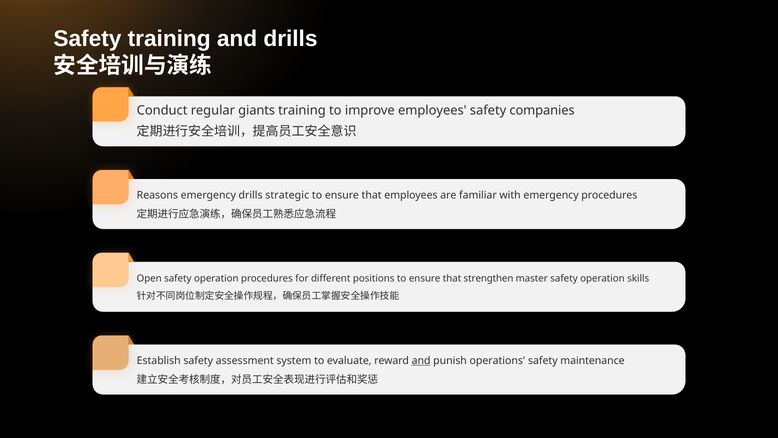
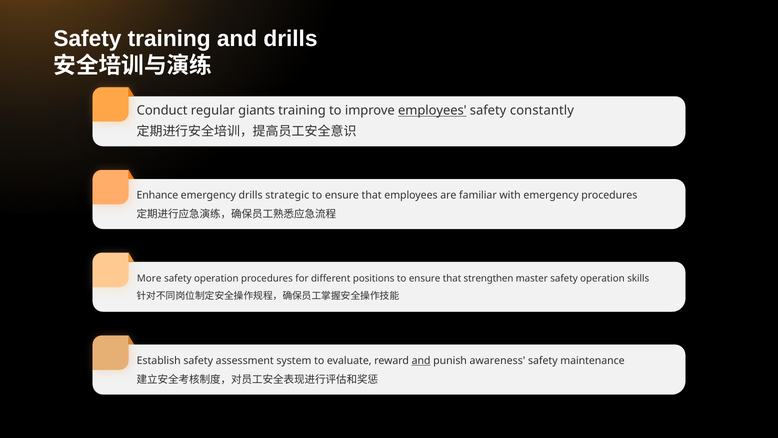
employees at (432, 111) underline: none -> present
companies: companies -> constantly
Reasons: Reasons -> Enhance
Open: Open -> More
operations: operations -> awareness
